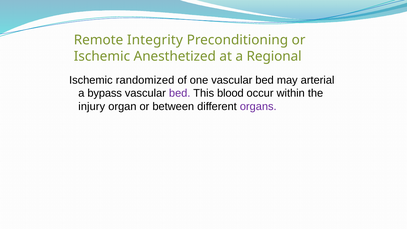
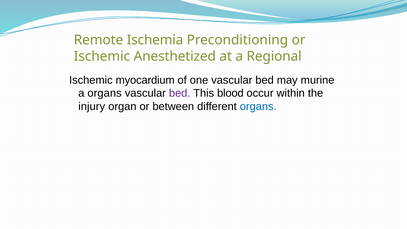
Integrity: Integrity -> Ischemia
randomized: randomized -> myocardium
arterial: arterial -> murine
a bypass: bypass -> organs
organs at (258, 107) colour: purple -> blue
